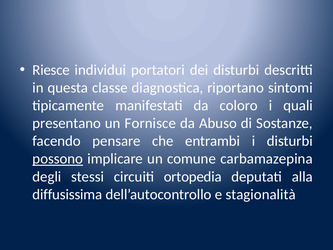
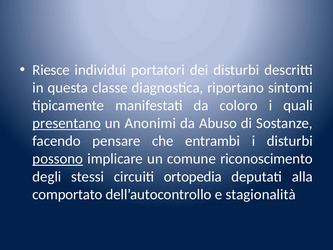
presentano underline: none -> present
Fornisce: Fornisce -> Anonimi
carbamazepina: carbamazepina -> riconoscimento
diffusissima: diffusissima -> comportato
